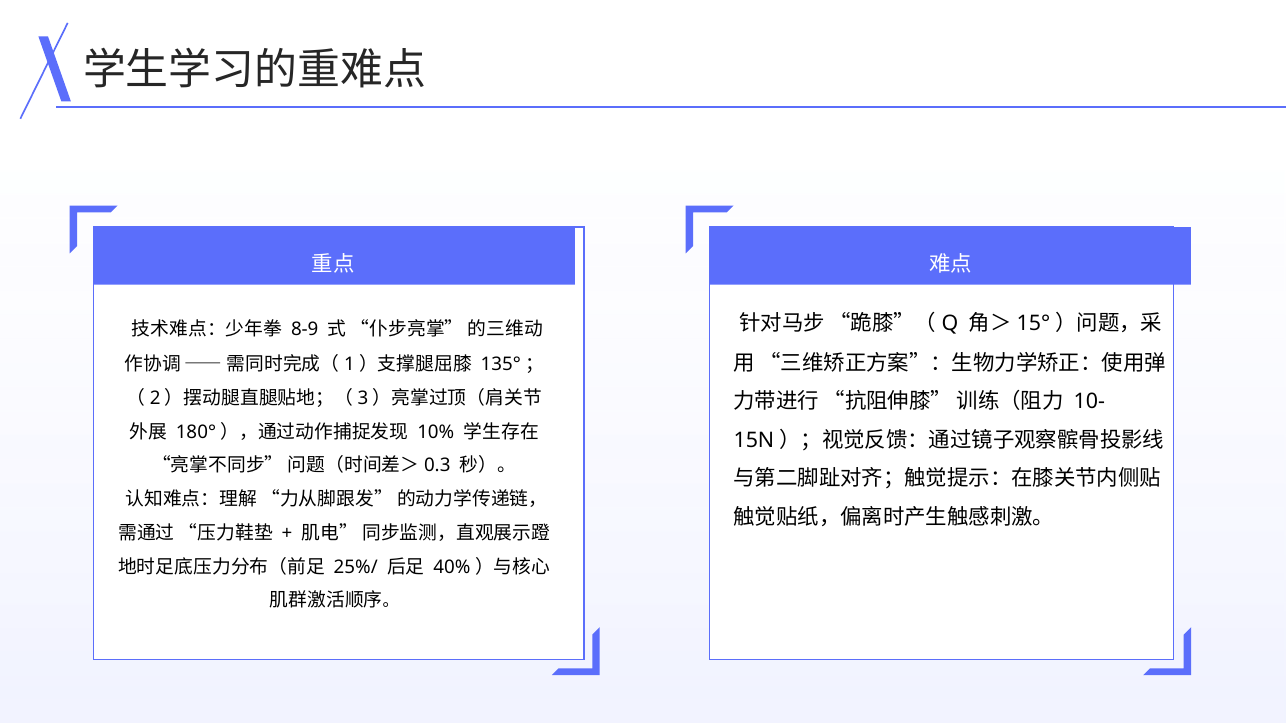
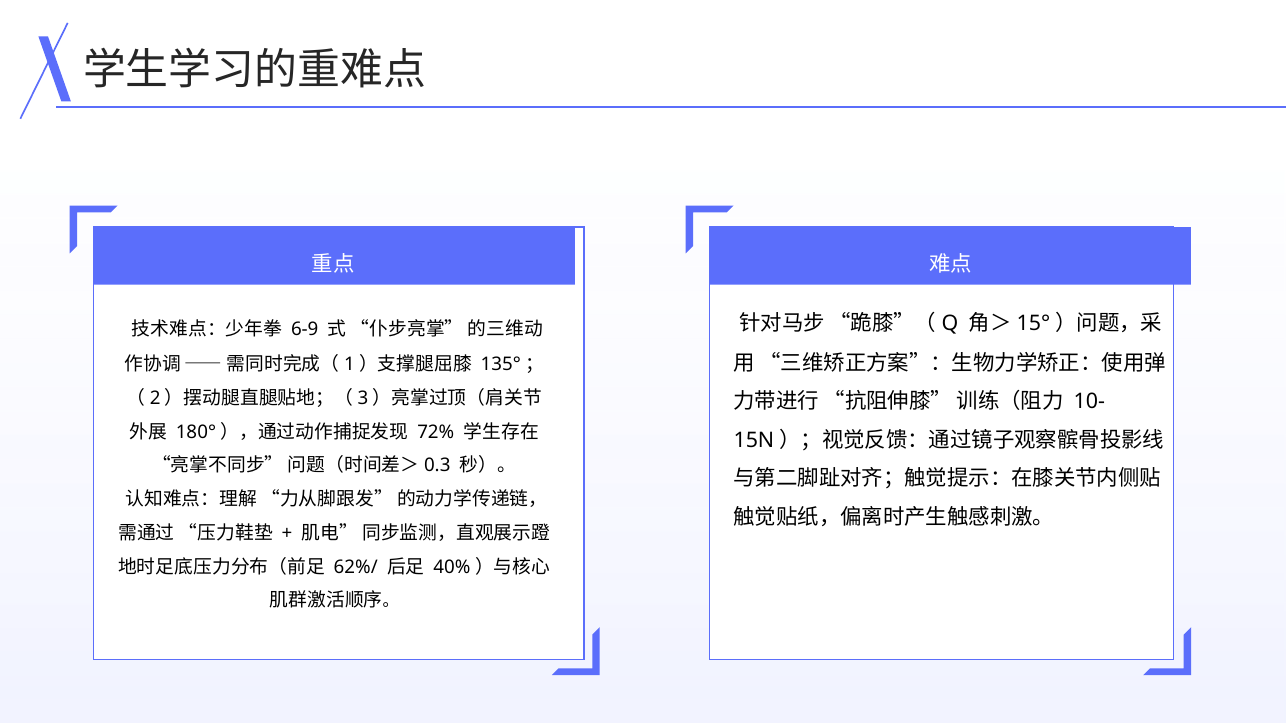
8-9: 8-9 -> 6-9
10%: 10% -> 72%
25%/: 25%/ -> 62%/
